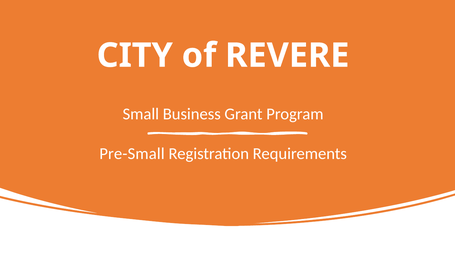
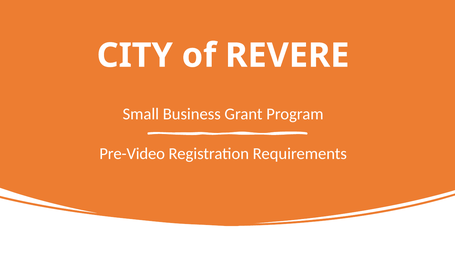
Pre-Small: Pre-Small -> Pre-Video
